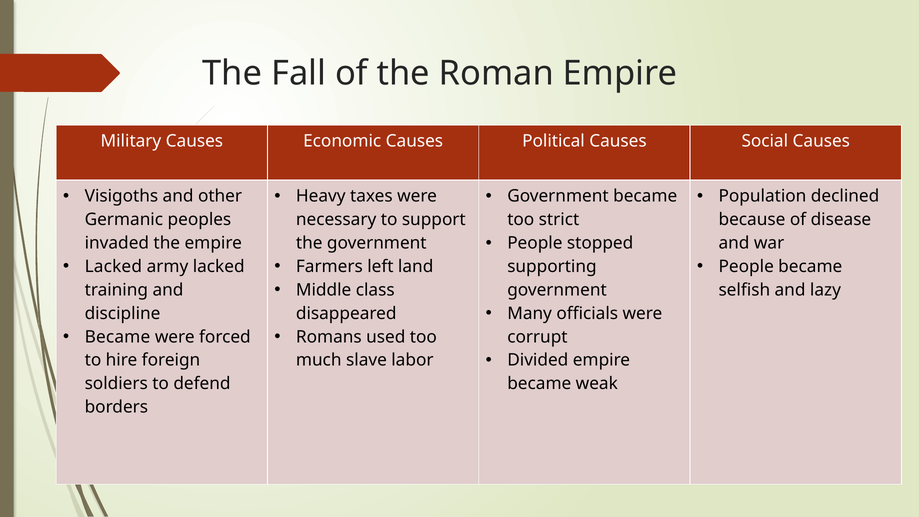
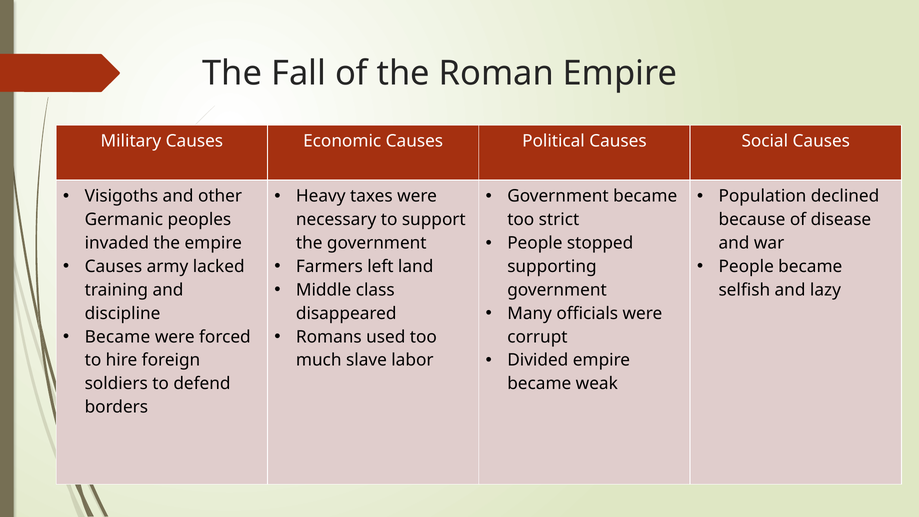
Lacked at (113, 266): Lacked -> Causes
